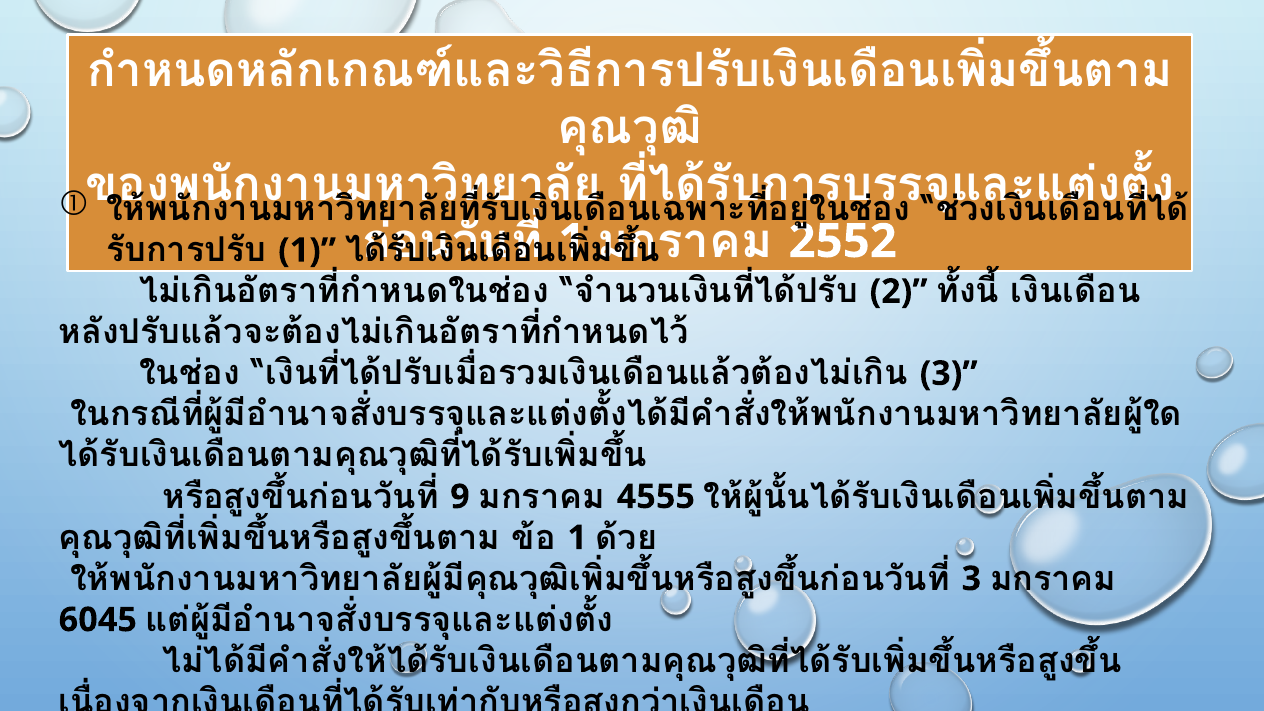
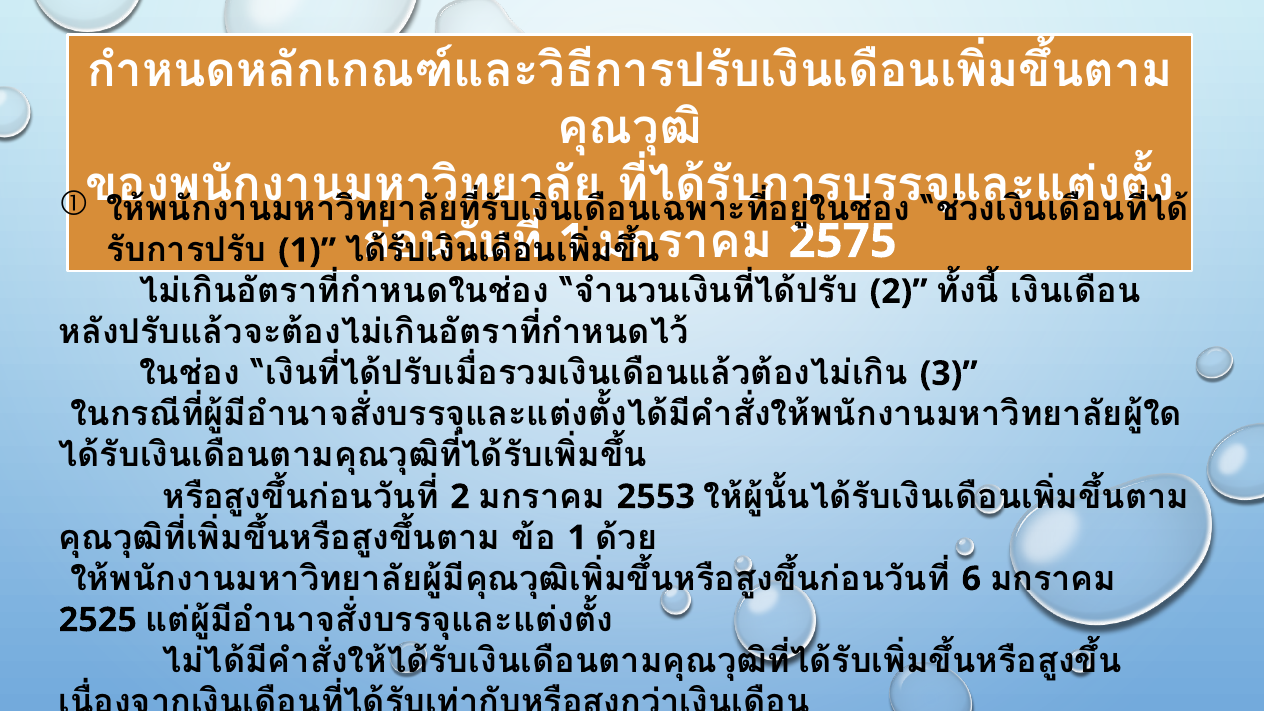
2552: 2552 -> 2575
9 at (460, 497): 9 -> 2
4555: 4555 -> 2553
3 at (971, 579): 3 -> 6
6045: 6045 -> 2525
